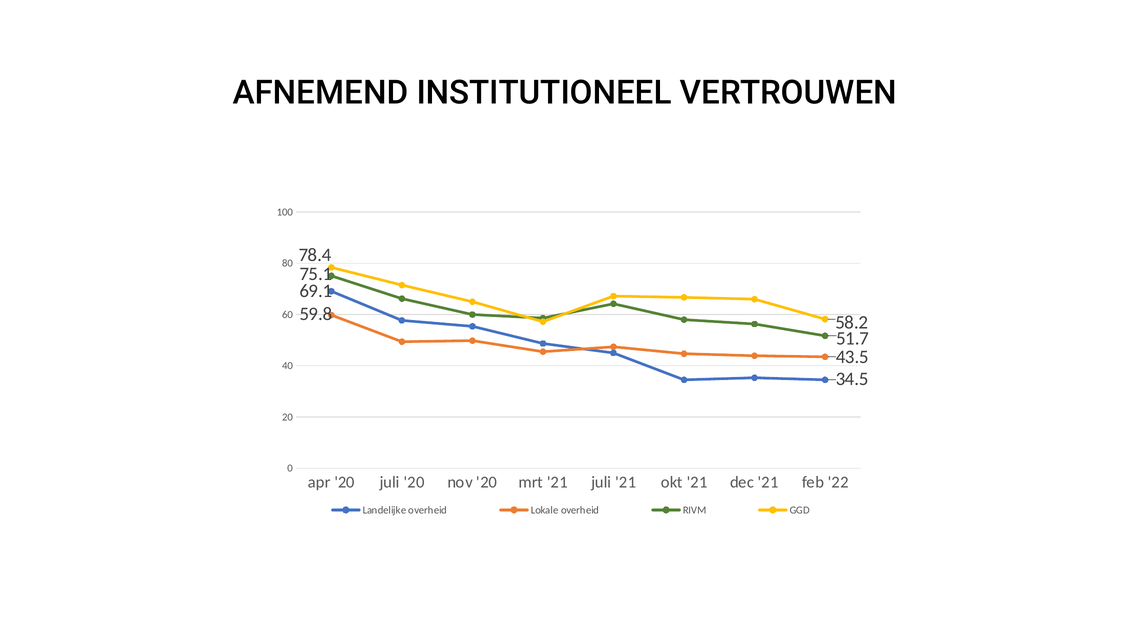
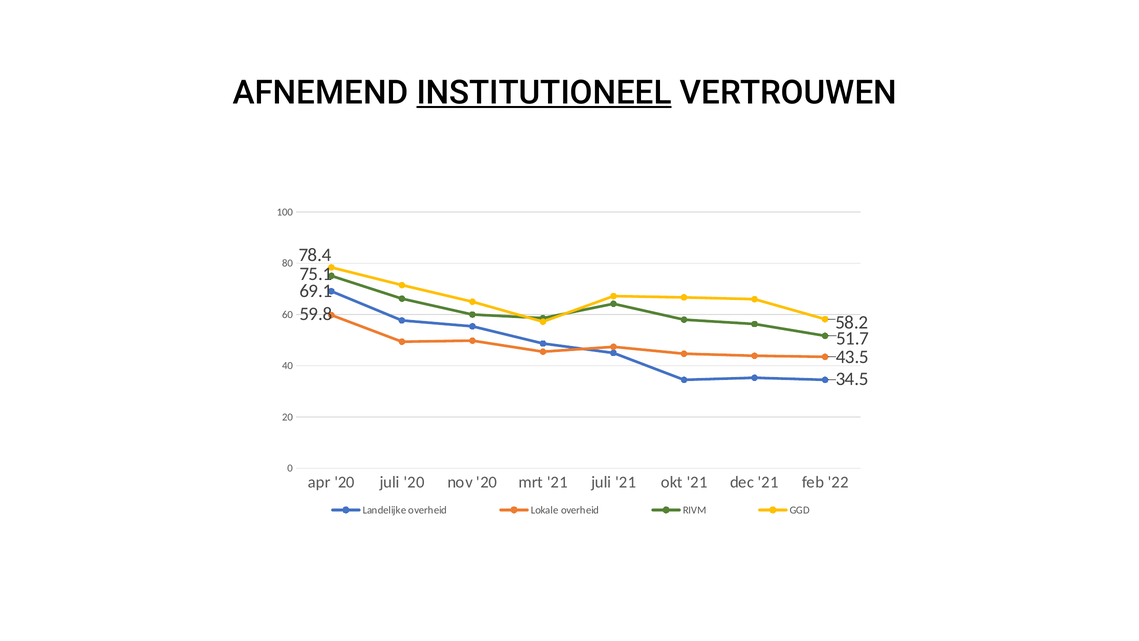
INSTITUTIONEEL underline: none -> present
